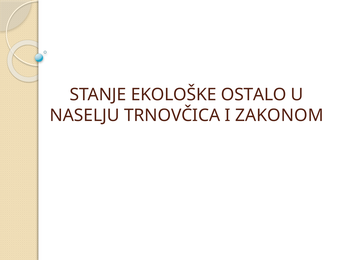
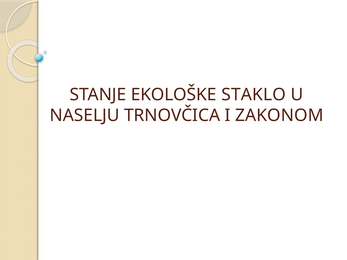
OSTALO: OSTALO -> STAKLO
